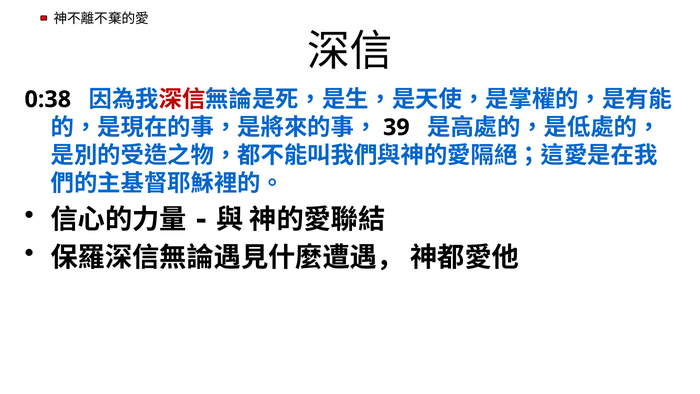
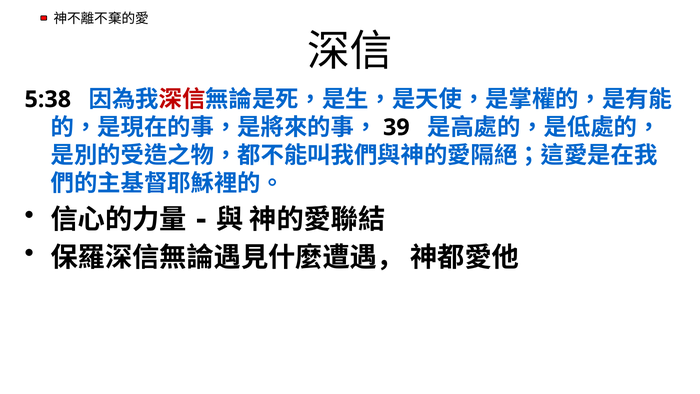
0:38: 0:38 -> 5:38
